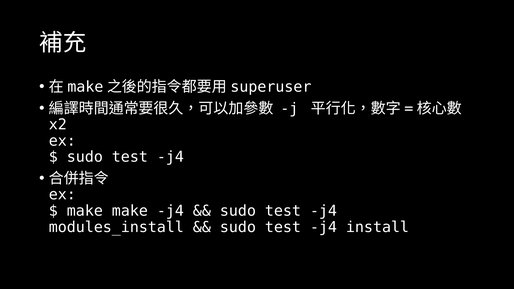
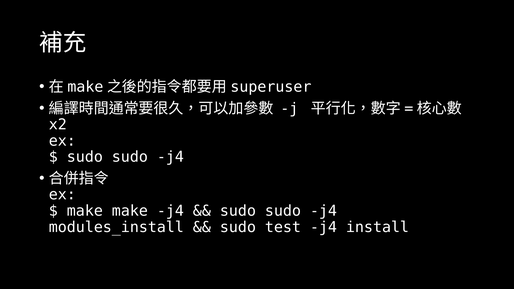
test at (130, 157): test -> sudo
test at (283, 211): test -> sudo
